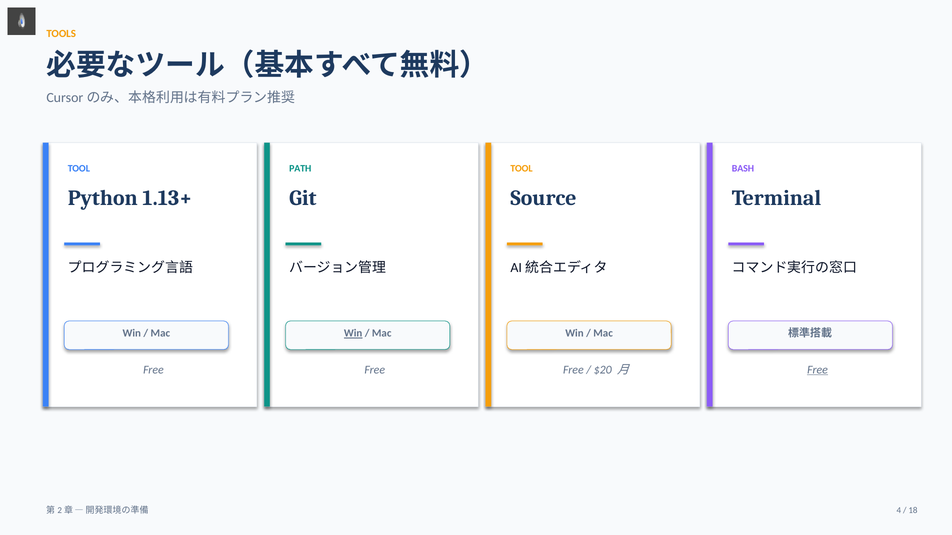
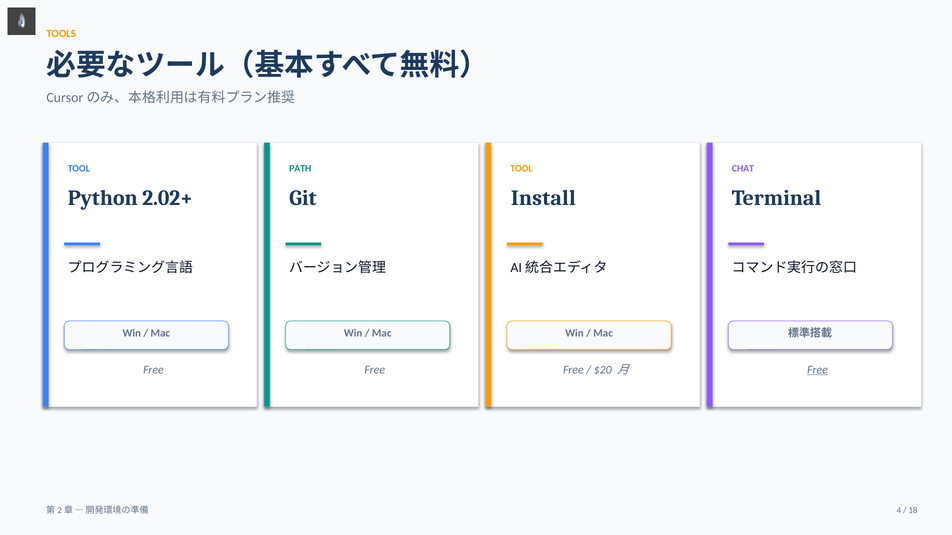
BASH: BASH -> CHAT
1.13+: 1.13+ -> 2.02+
Source: Source -> Install
Win at (353, 334) underline: present -> none
